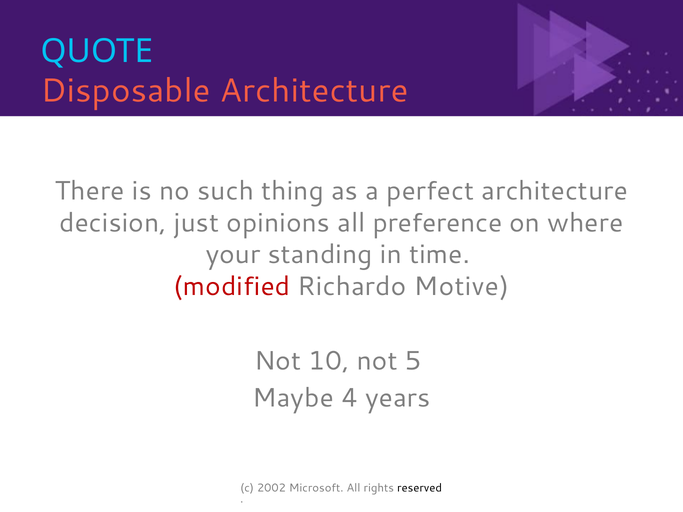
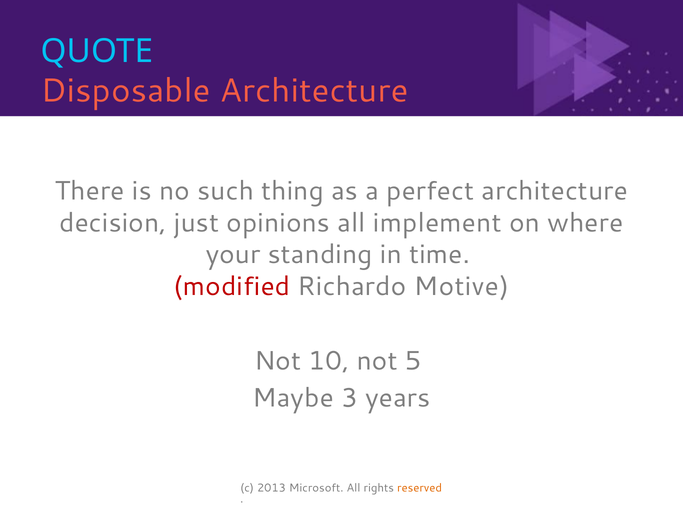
preference: preference -> implement
4: 4 -> 3
2002: 2002 -> 2013
reserved colour: black -> orange
